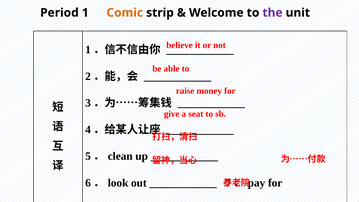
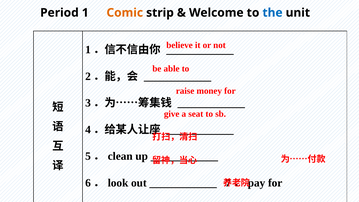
the colour: purple -> blue
